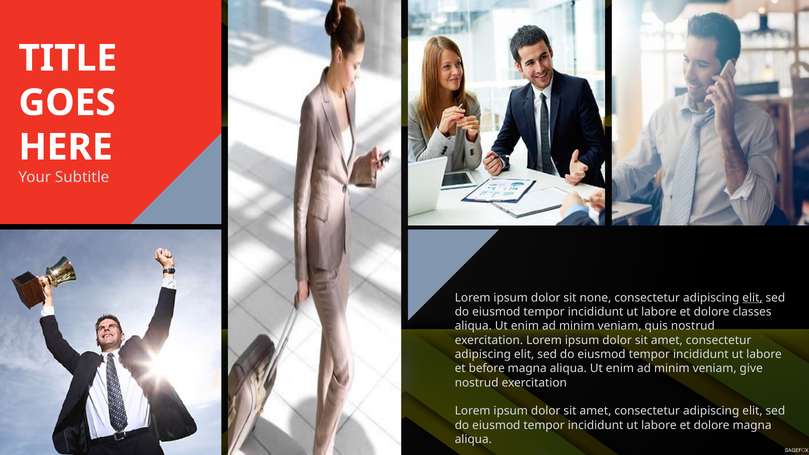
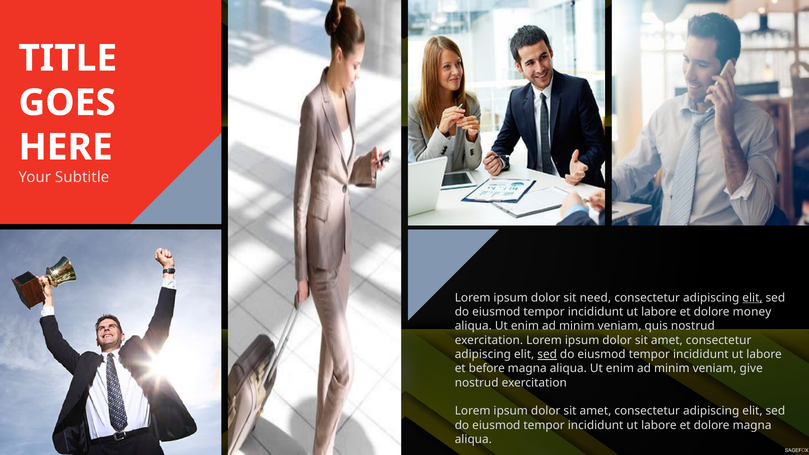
none: none -> need
classes: classes -> money
sed at (547, 354) underline: none -> present
